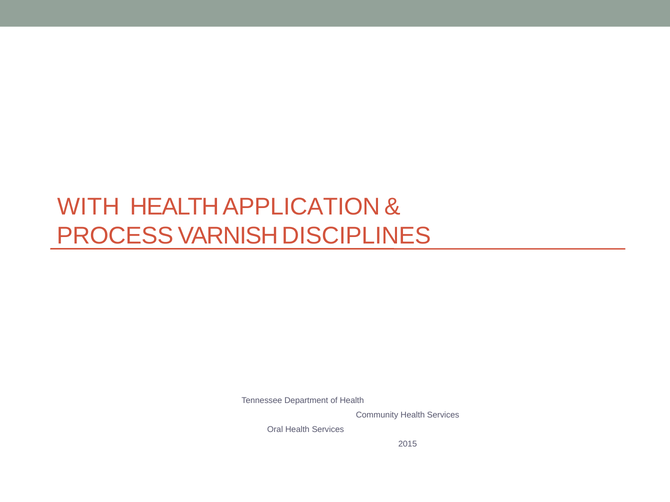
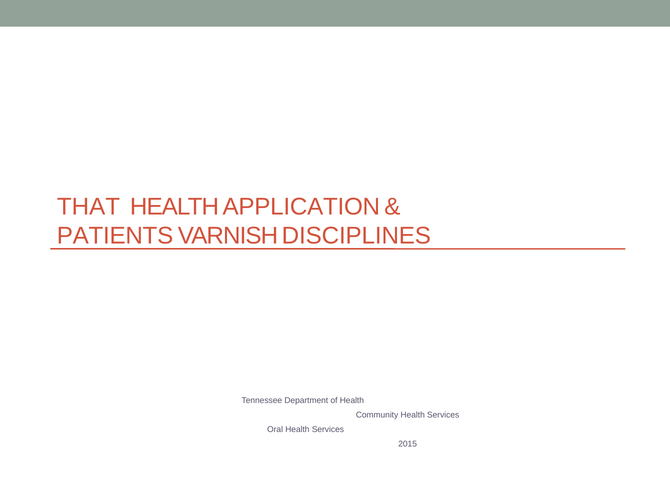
WITH: WITH -> THAT
PROCESS: PROCESS -> PATIENTS
